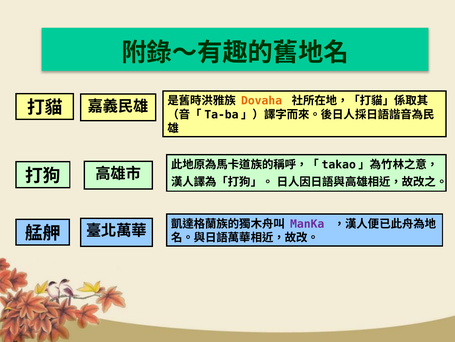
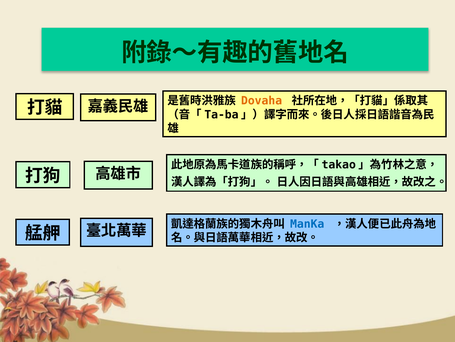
ManKa colour: purple -> blue
